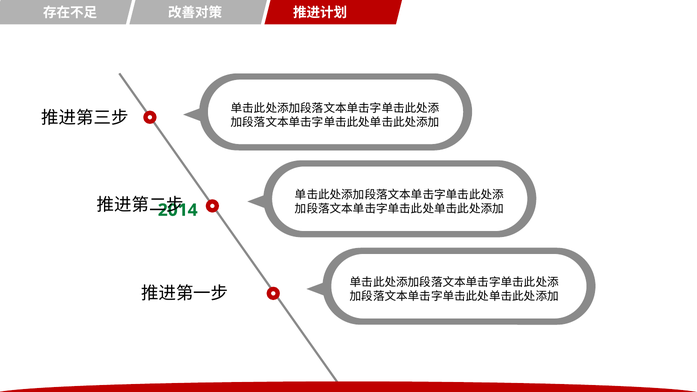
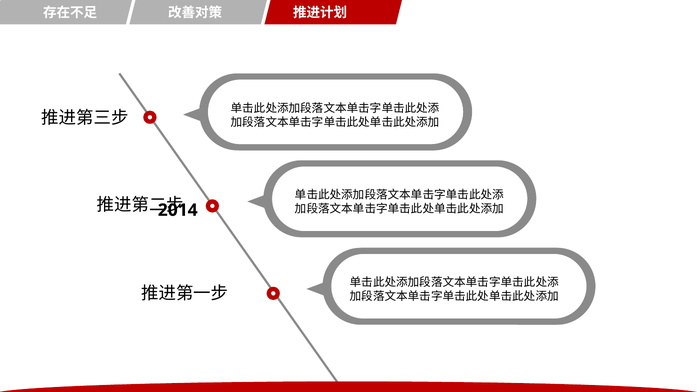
2014 colour: green -> black
